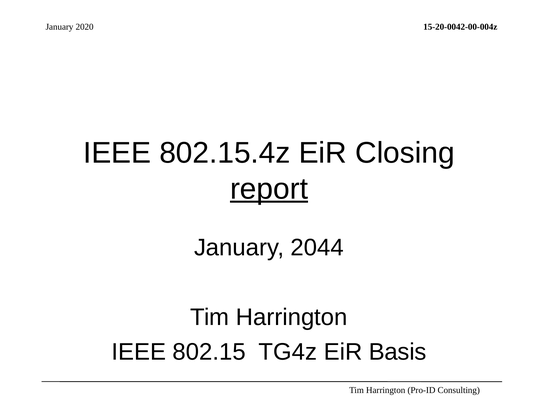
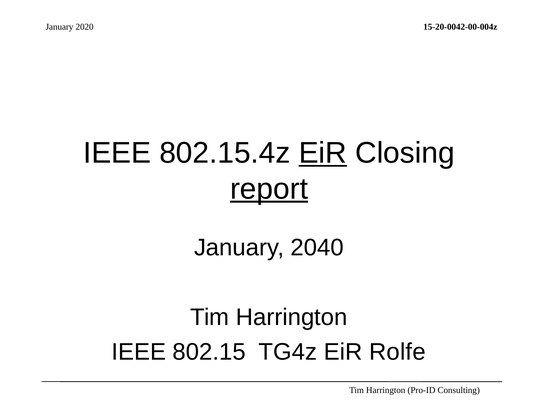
EiR at (323, 153) underline: none -> present
2044: 2044 -> 2040
Basis: Basis -> Rolfe
